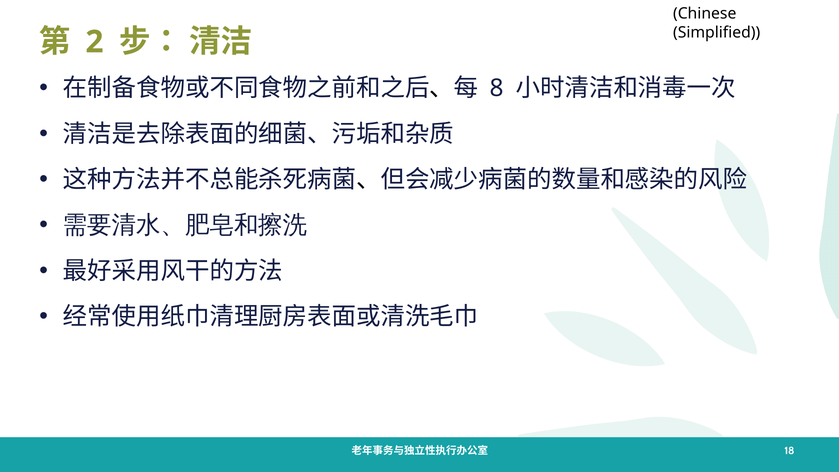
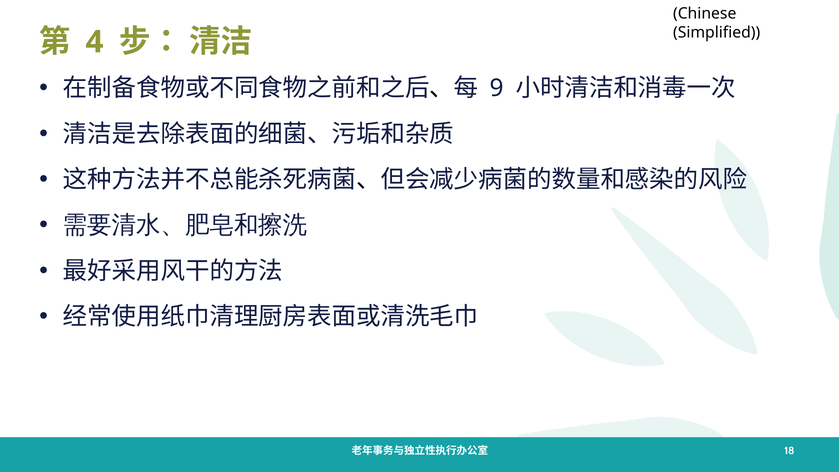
2: 2 -> 4
8: 8 -> 9
